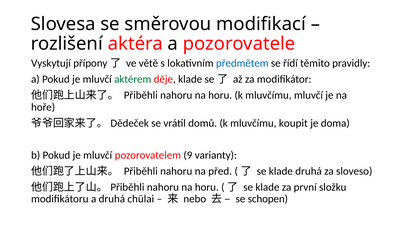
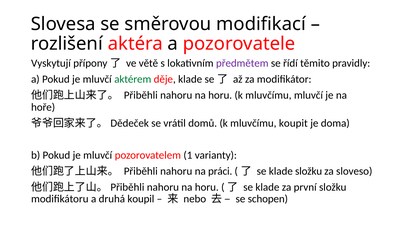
předmětem colour: blue -> purple
9: 9 -> 1
před: před -> práci
klade druhá: druhá -> složku
chūlai: chūlai -> koupil
